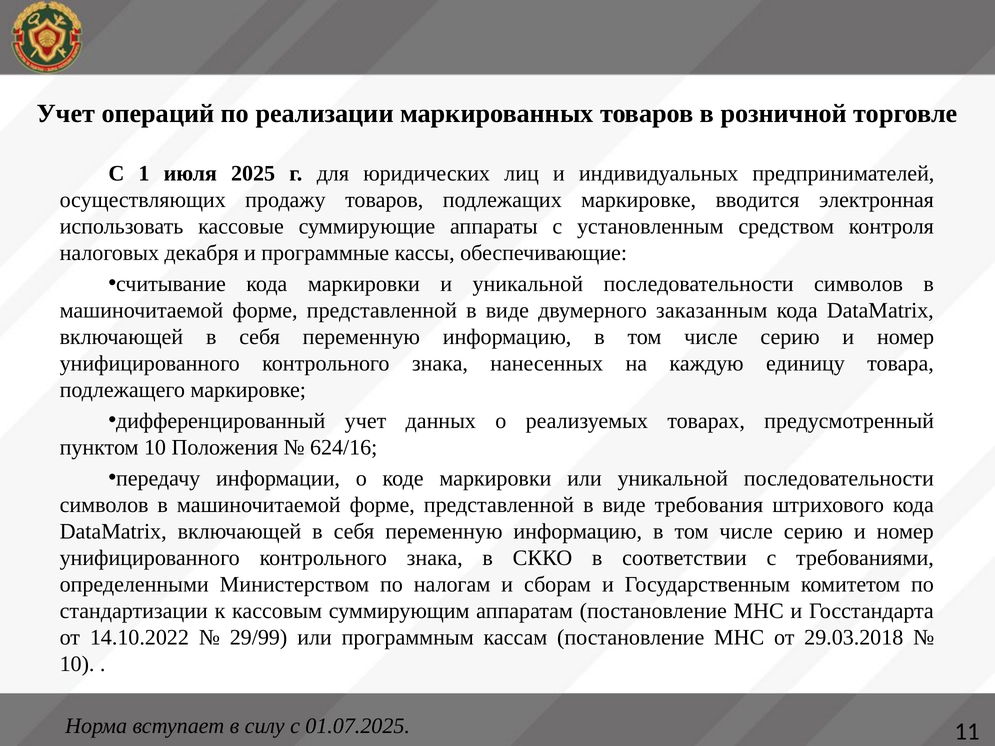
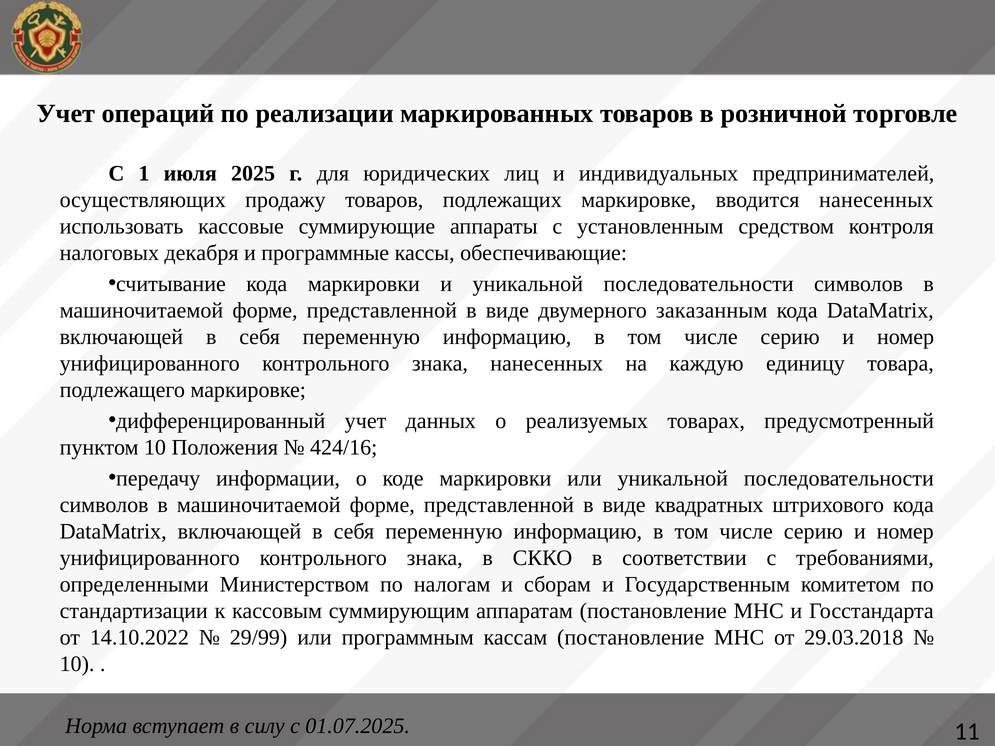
вводится электронная: электронная -> нанесенных
624/16: 624/16 -> 424/16
требования: требования -> квадратных
